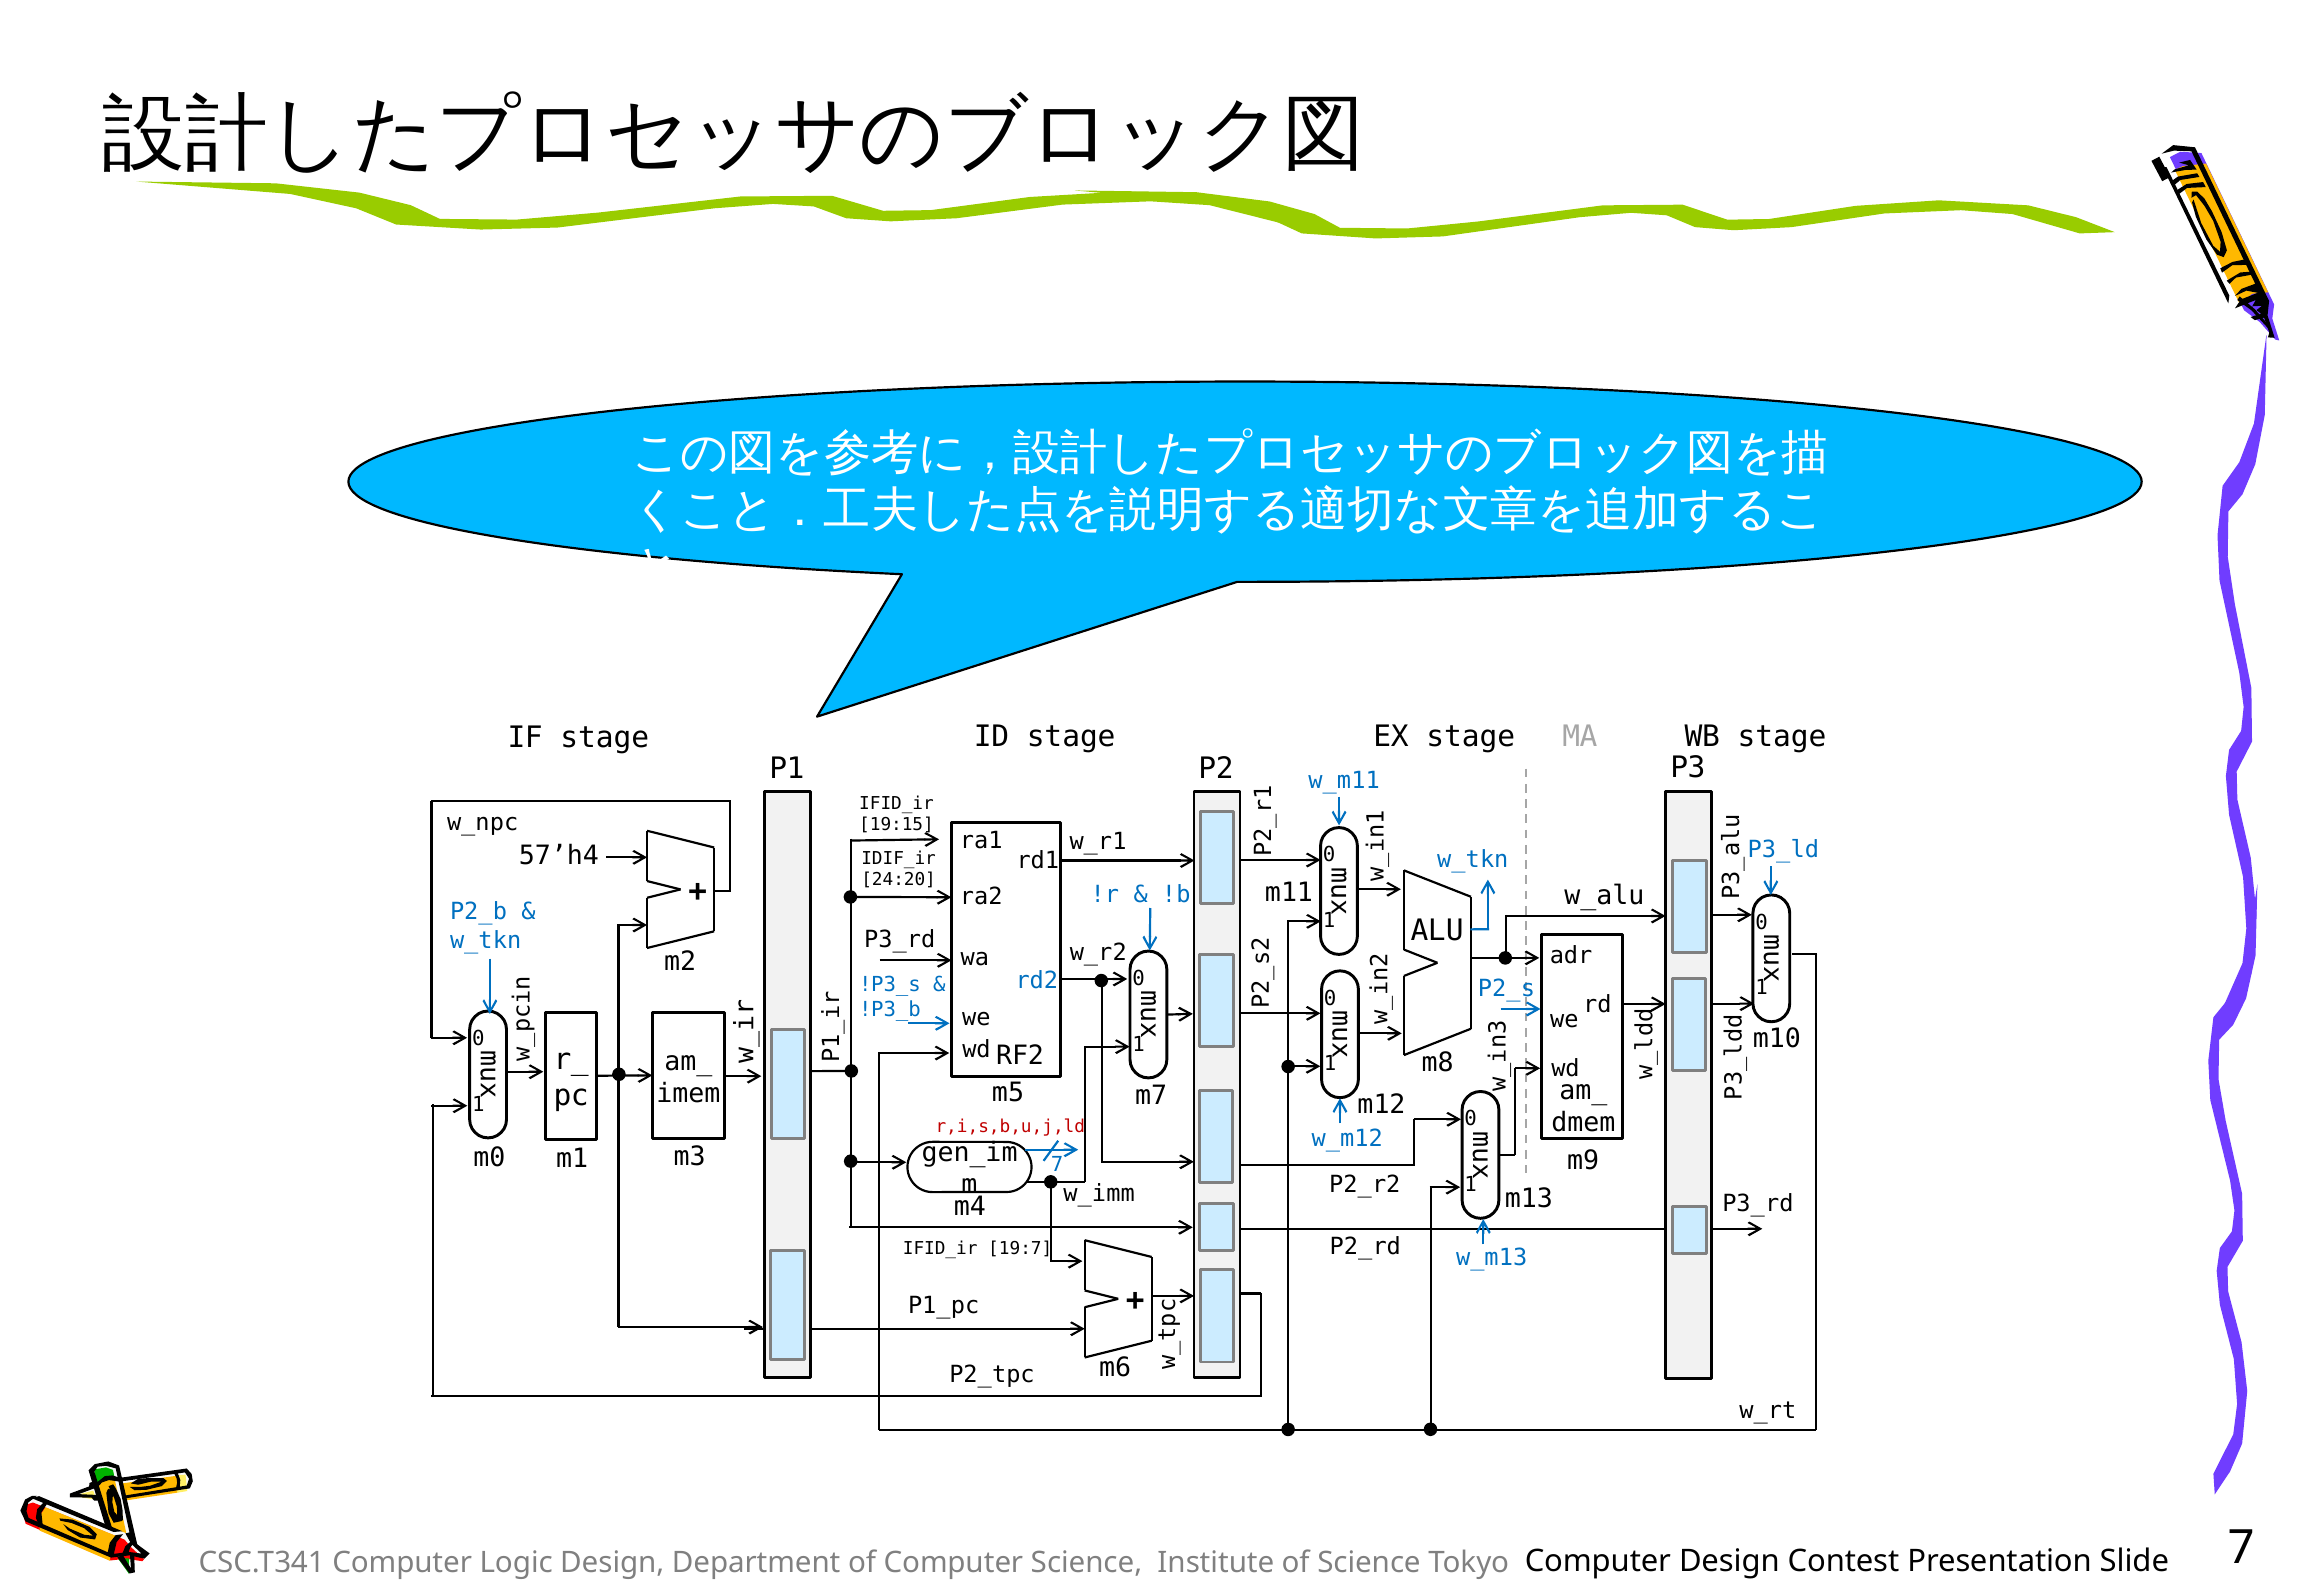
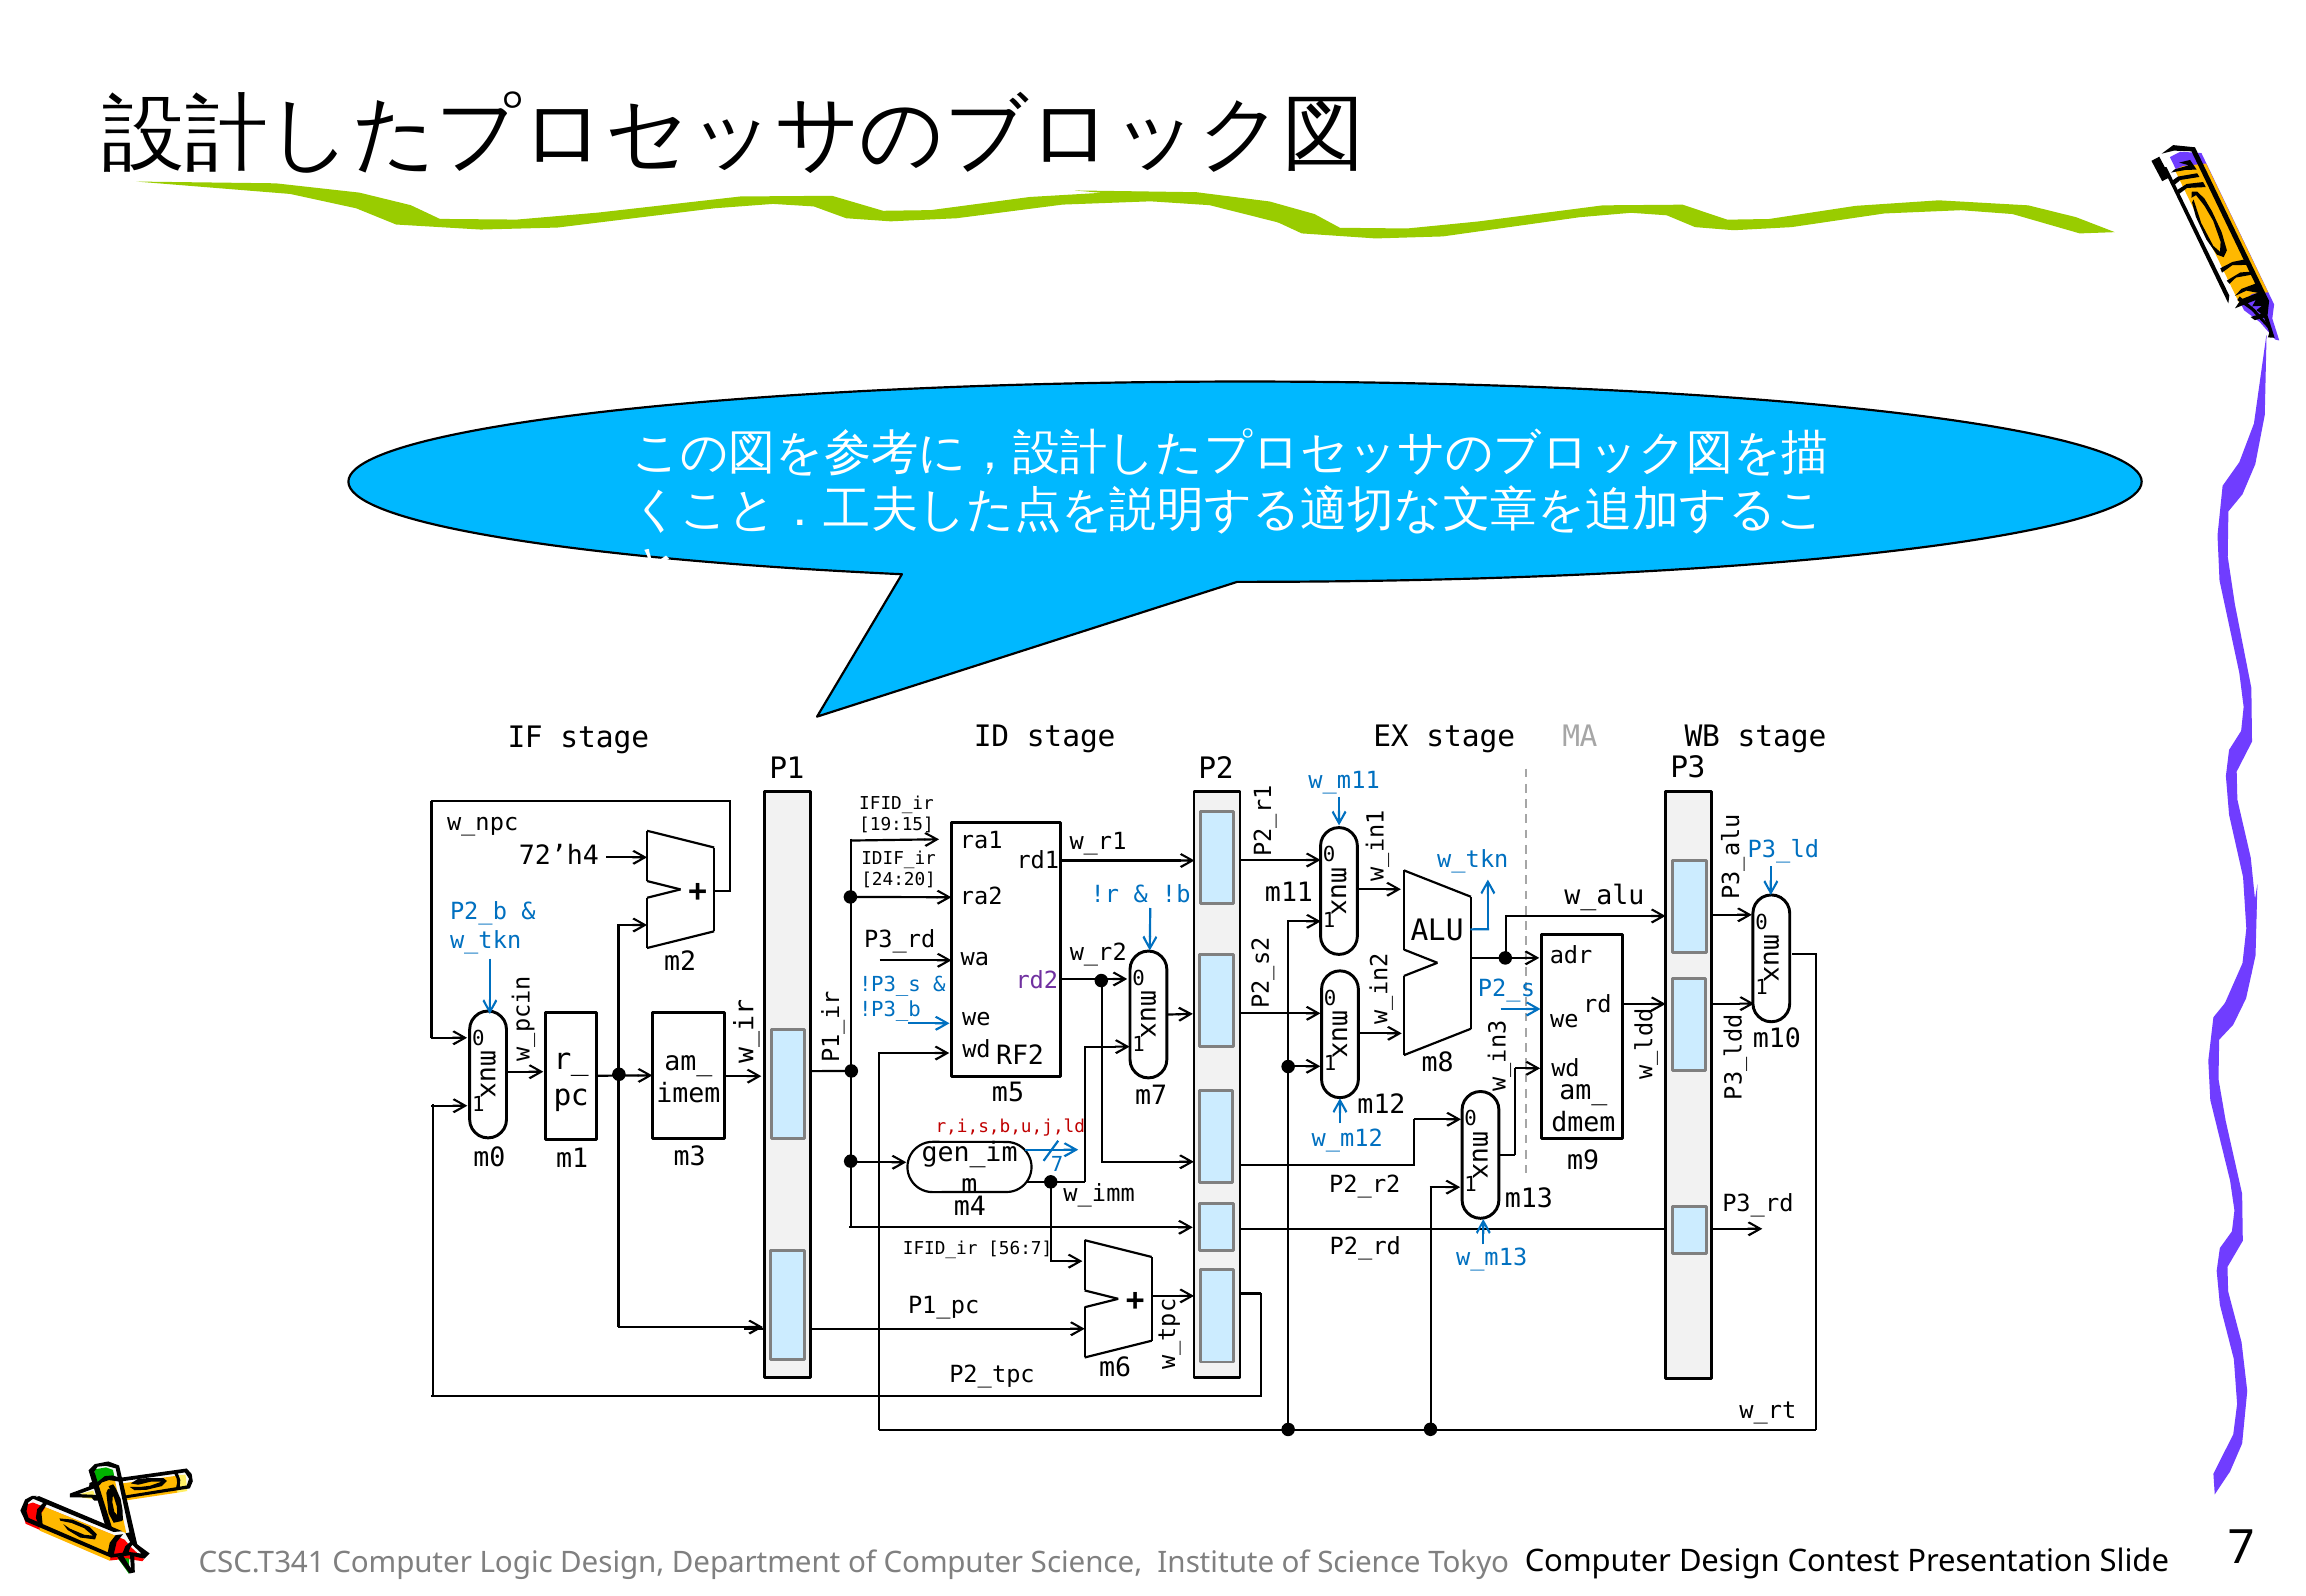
57’h4: 57’h4 -> 72’h4
rd2 colour: blue -> purple
19:7: 19:7 -> 56:7
